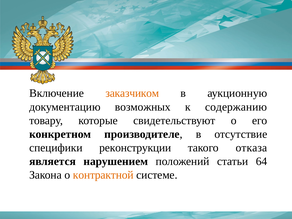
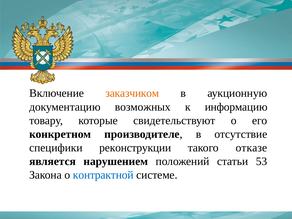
содержанию: содержанию -> информацию
отказа: отказа -> отказе
64: 64 -> 53
контрактной colour: orange -> blue
